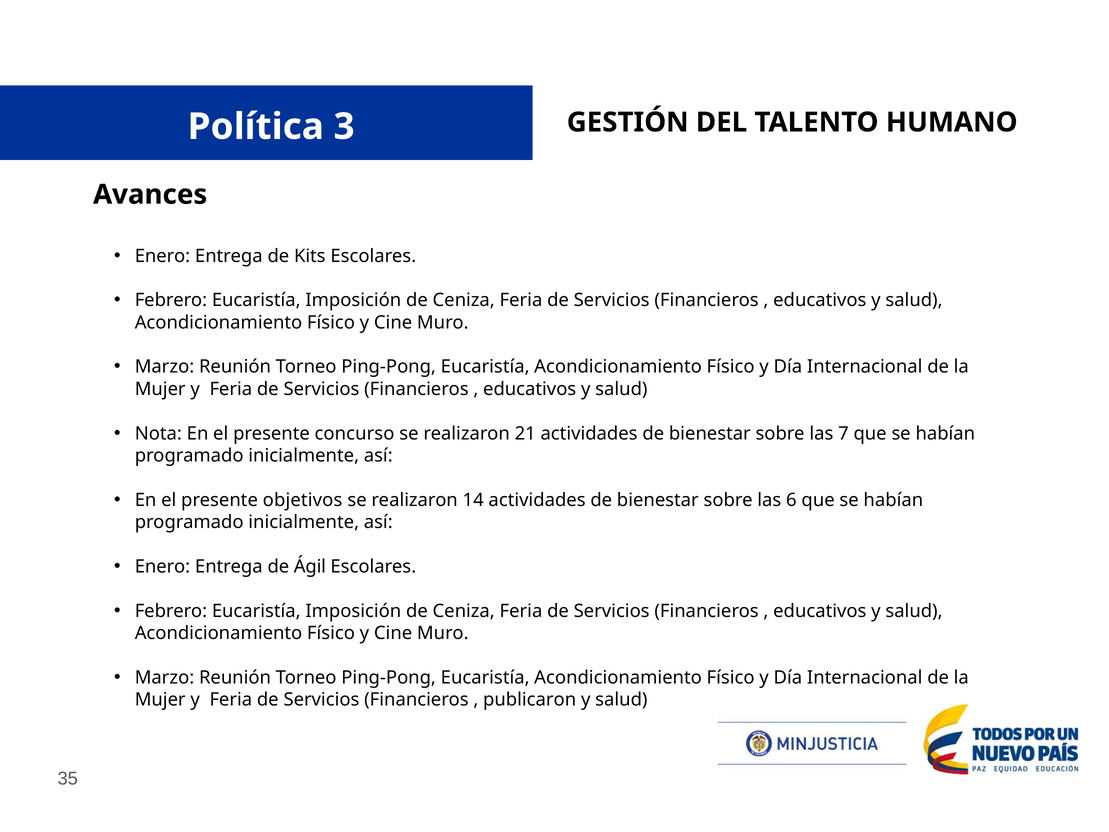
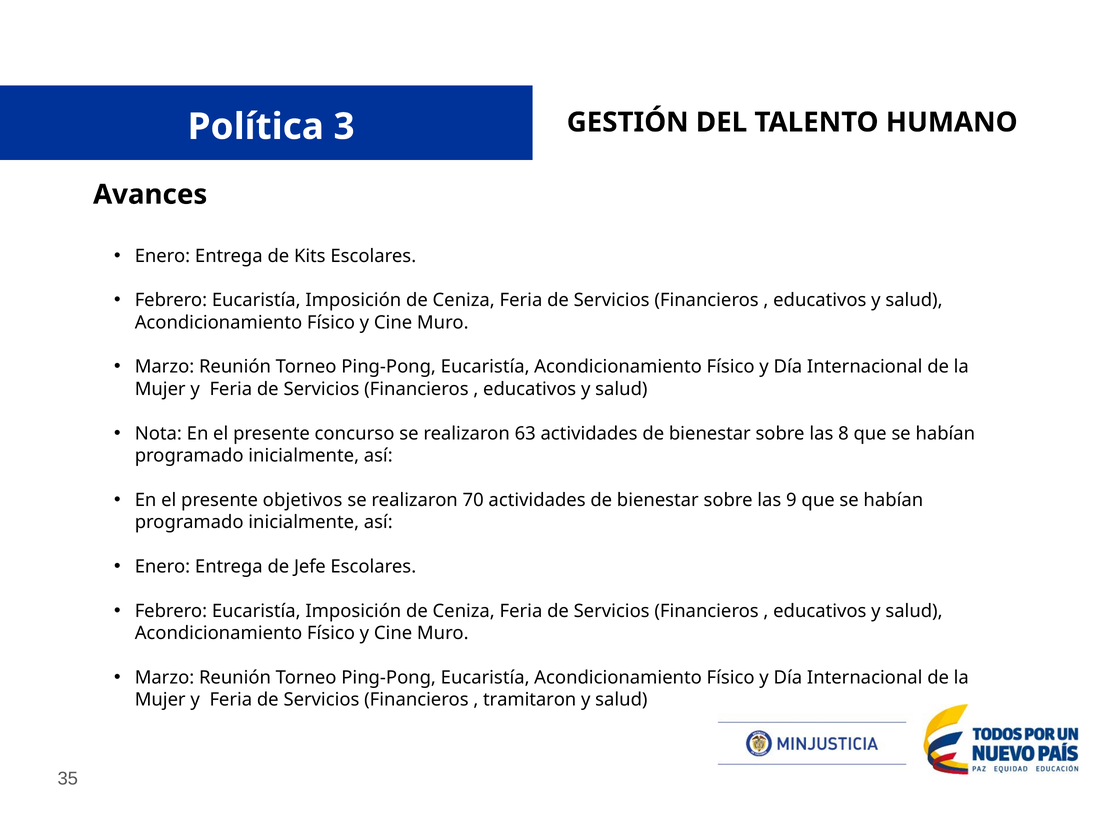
21: 21 -> 63
7: 7 -> 8
14: 14 -> 70
6: 6 -> 9
Ágil: Ágil -> Jefe
publicaron: publicaron -> tramitaron
